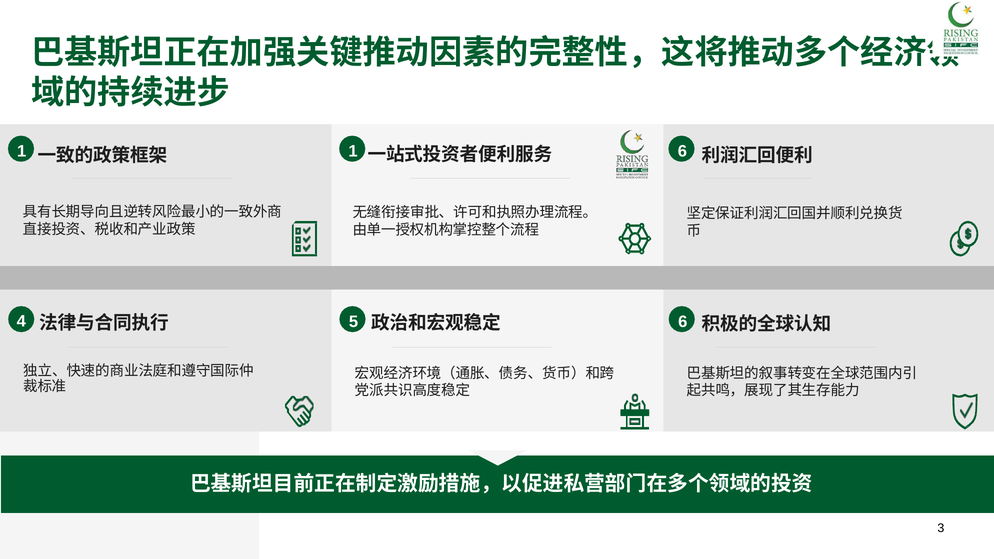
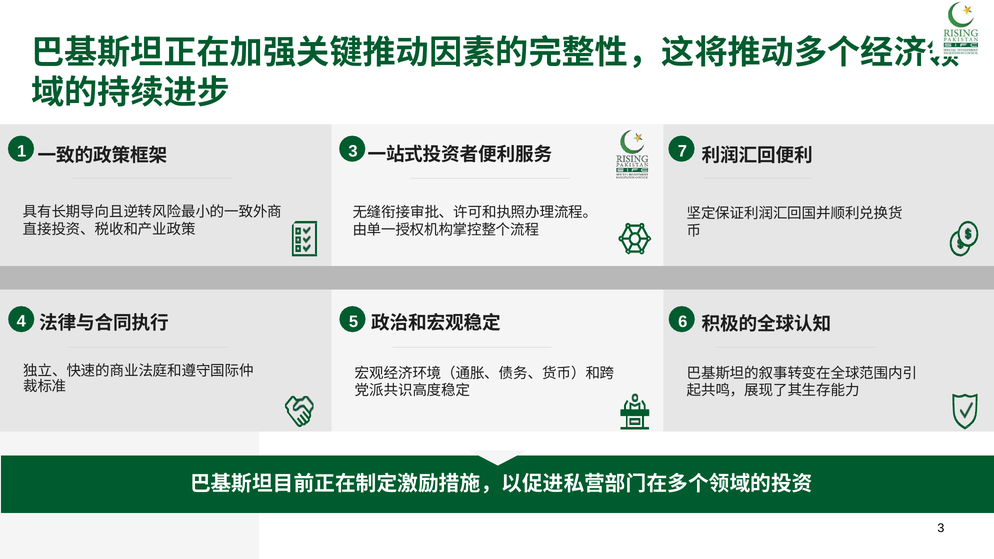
1 1: 1 -> 3
6 at (682, 151): 6 -> 7
